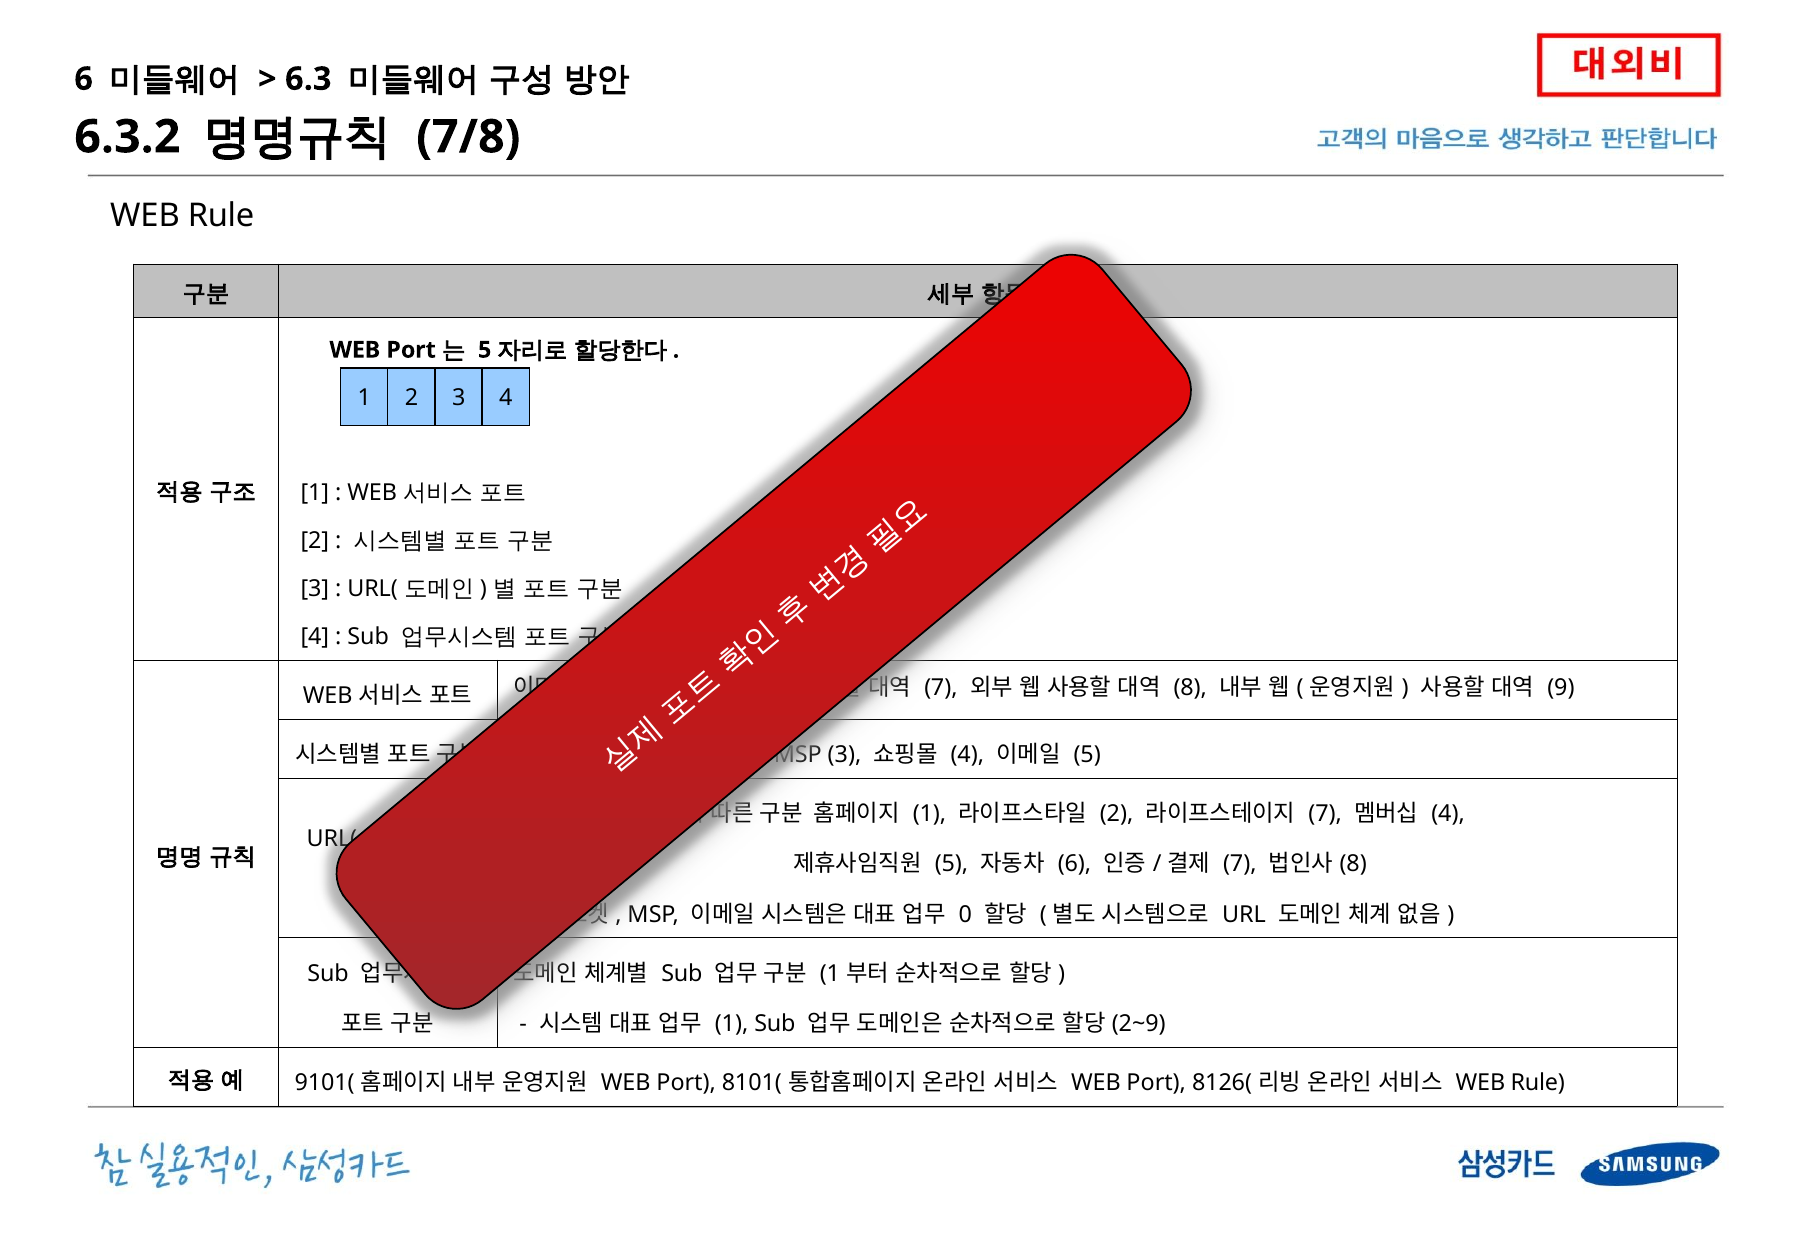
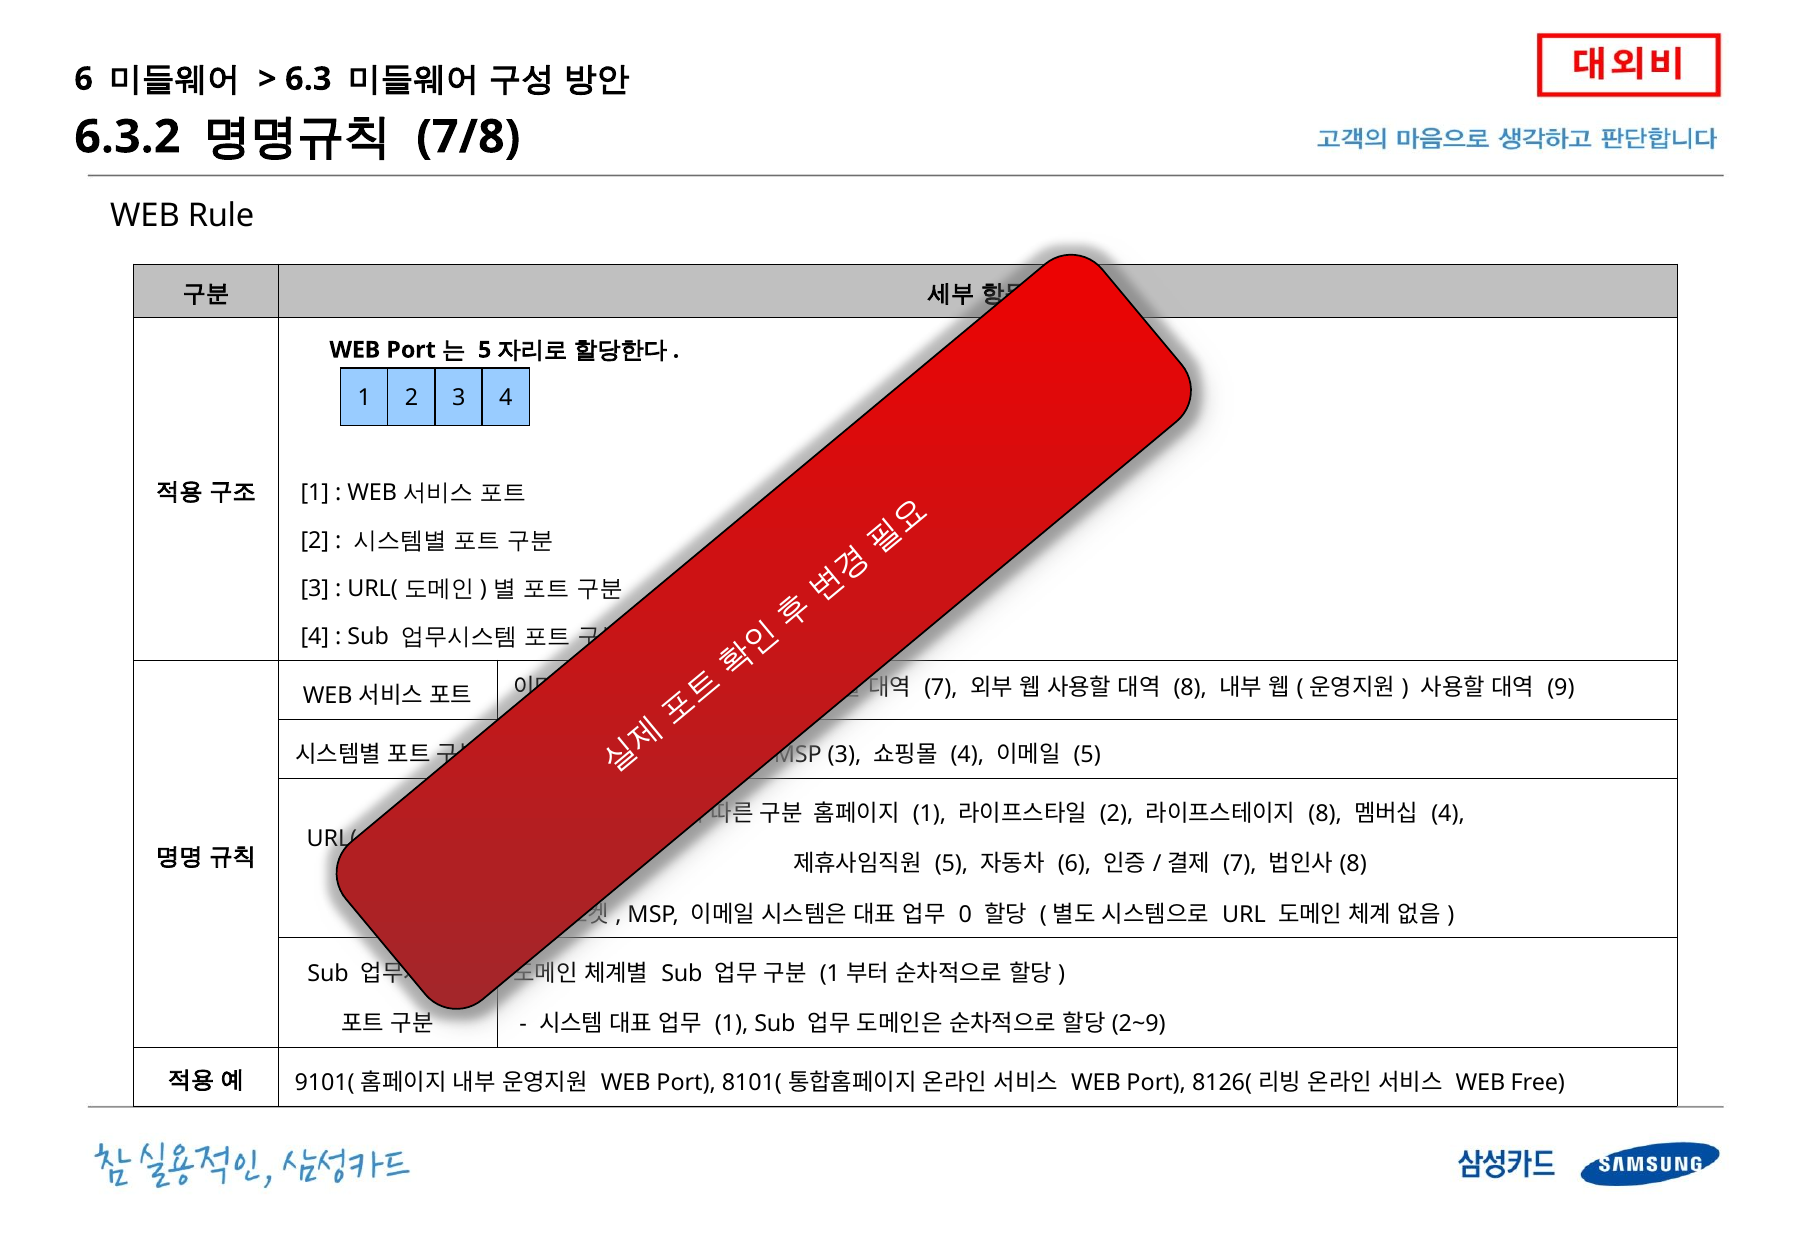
7 at (1325, 814): 7 -> 8
Rule at (1538, 1083): Rule -> Free
